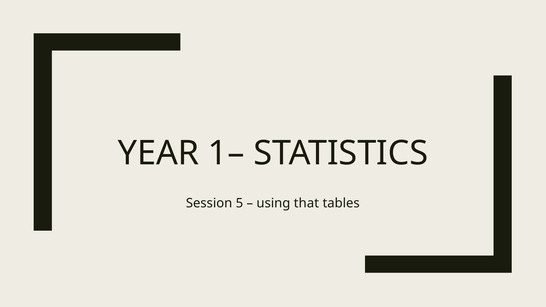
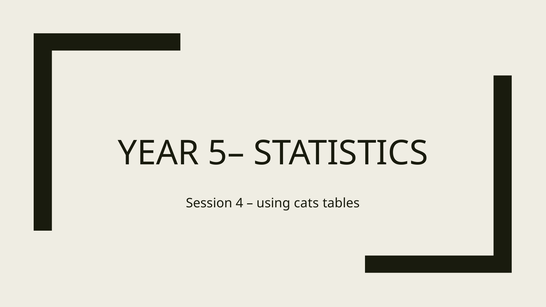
1–: 1– -> 5–
5: 5 -> 4
that: that -> cats
